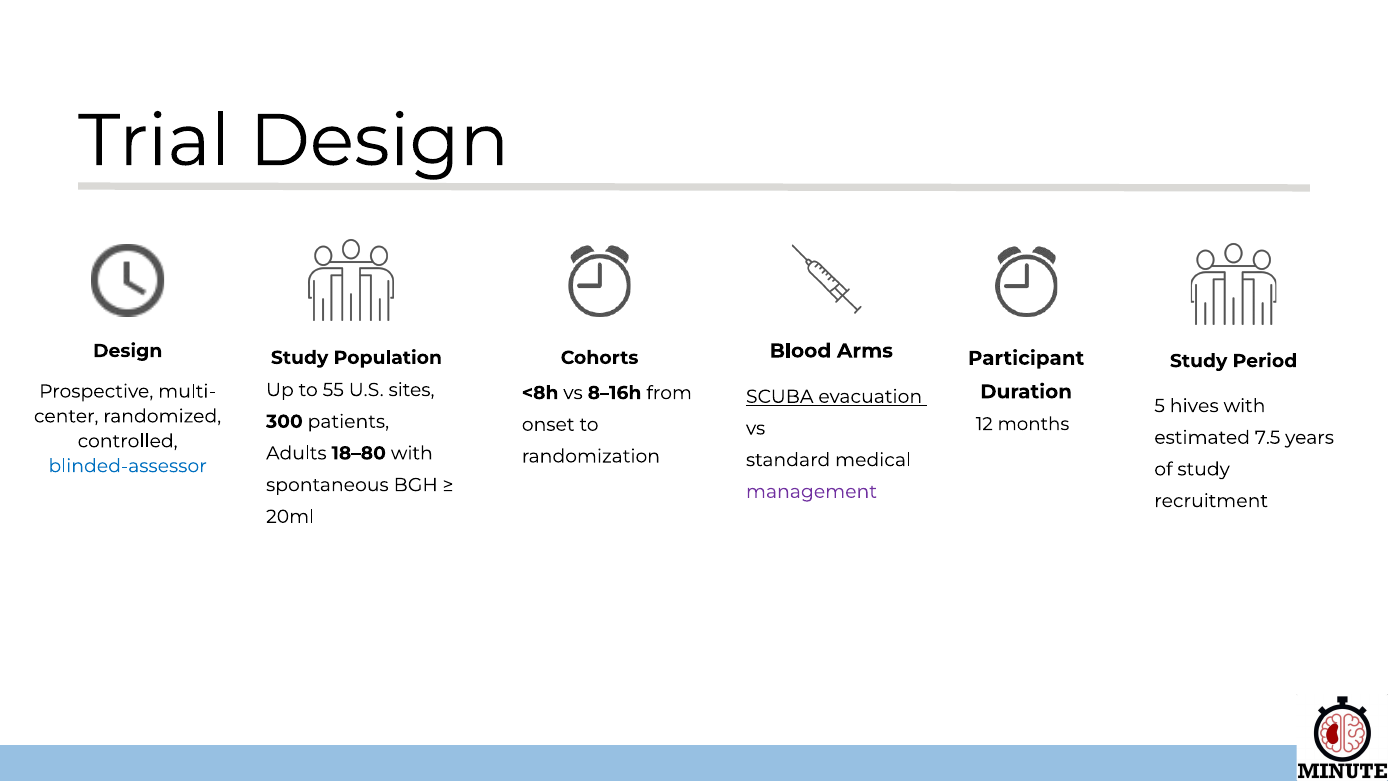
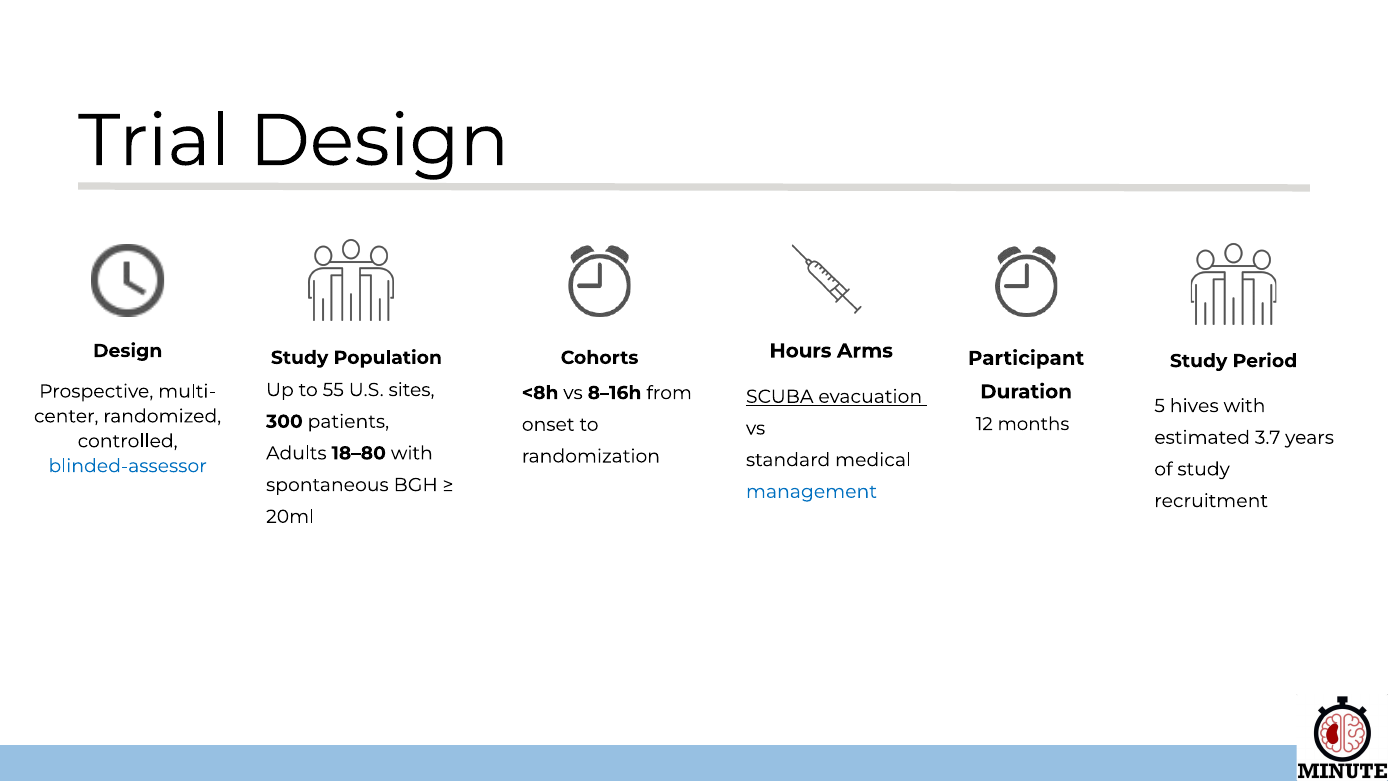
Blood: Blood -> Hours
7.5: 7.5 -> 3.7
management colour: purple -> blue
